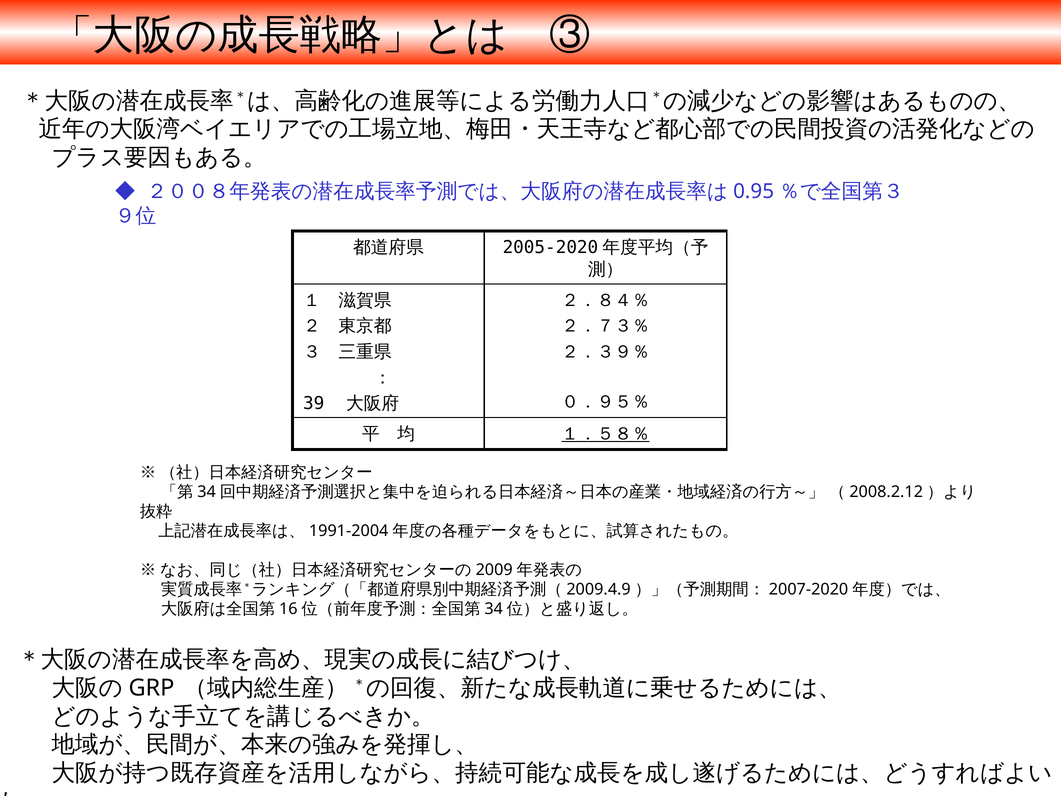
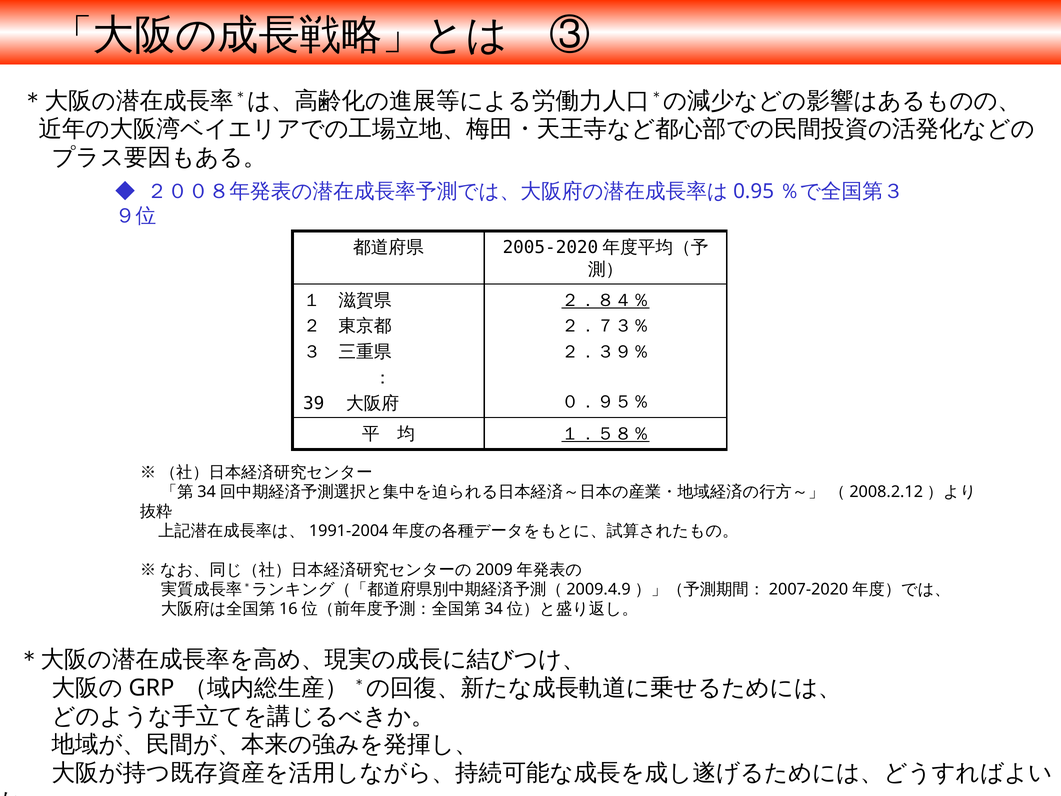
２．８４％ underline: none -> present
